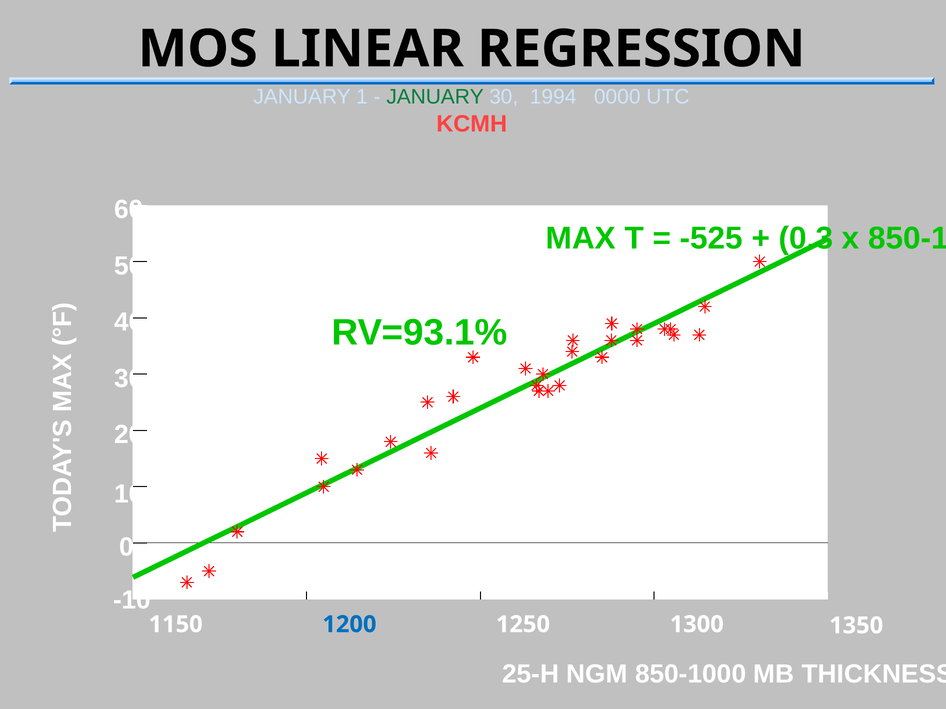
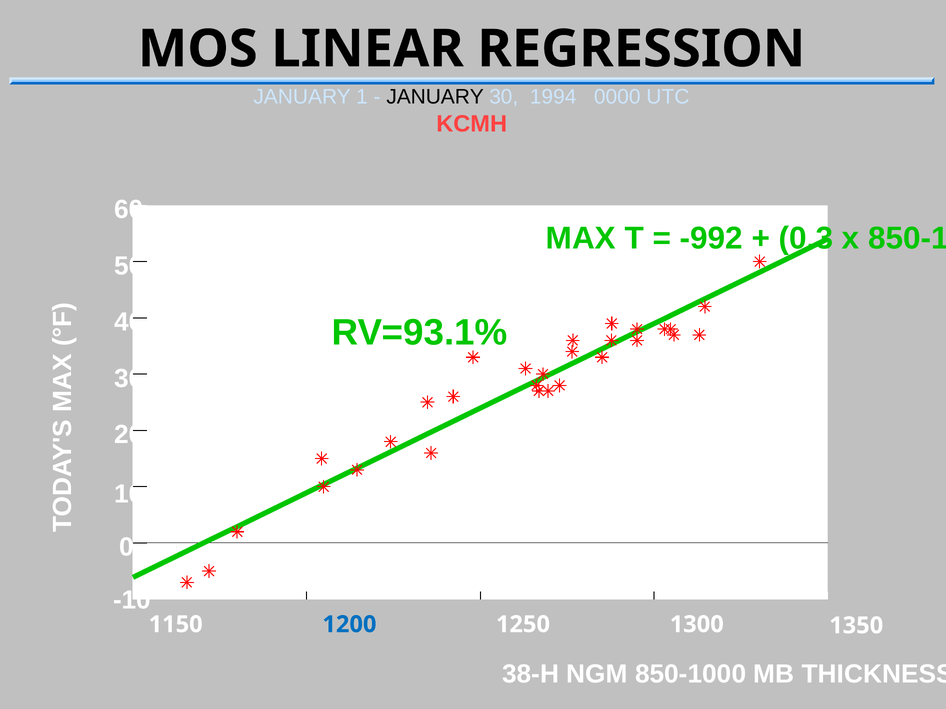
JANUARY at (435, 97) colour: green -> black
-525: -525 -> -992
25-H: 25-H -> 38-H
